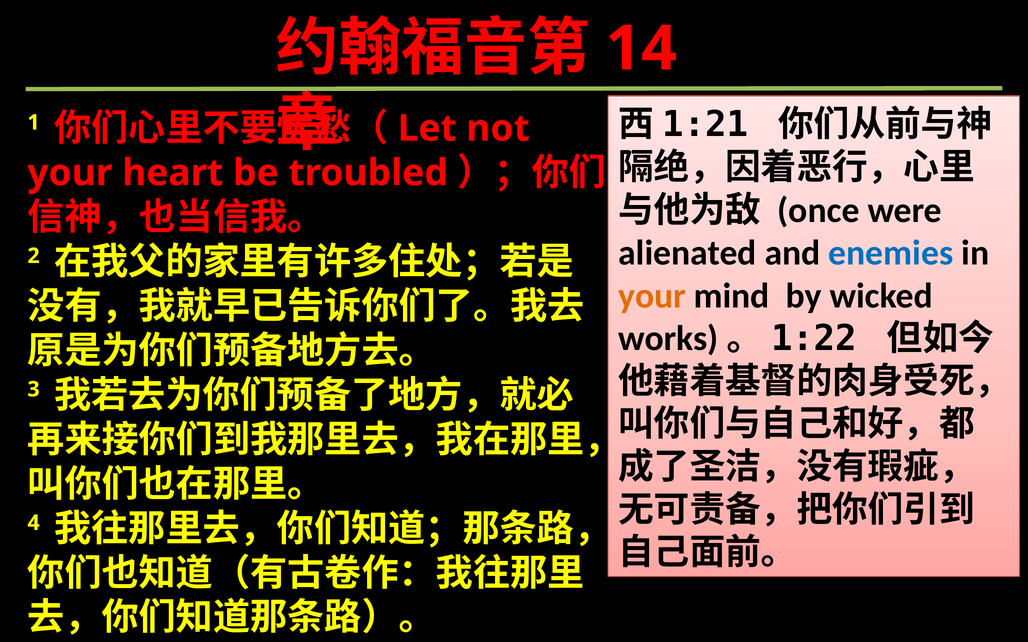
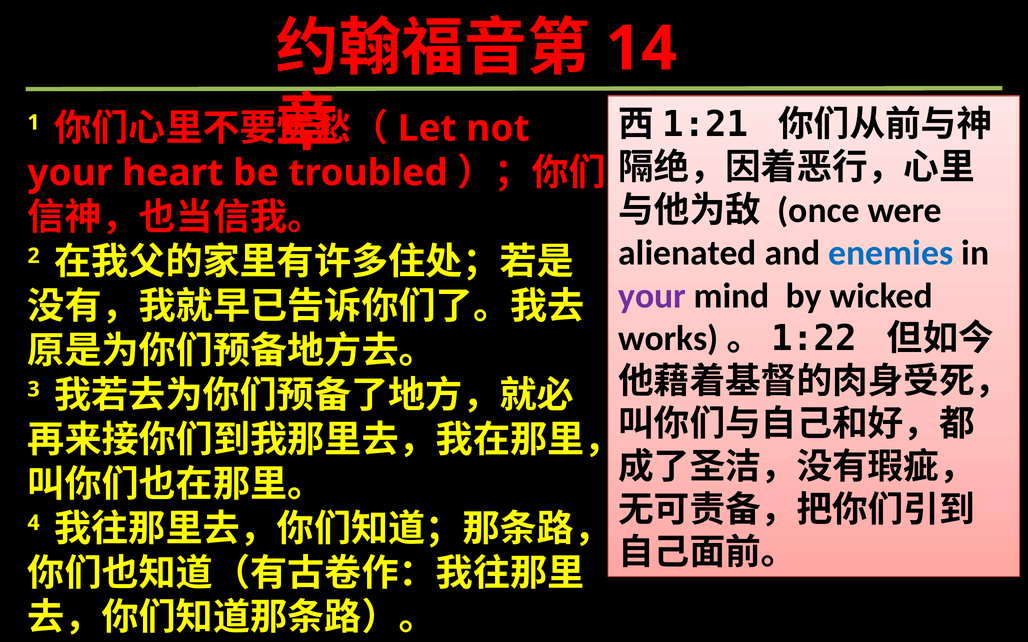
your at (652, 296) colour: orange -> purple
